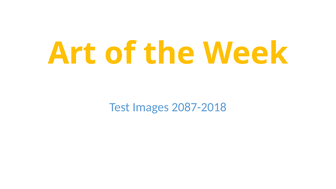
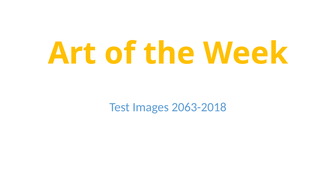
2087-2018: 2087-2018 -> 2063-2018
